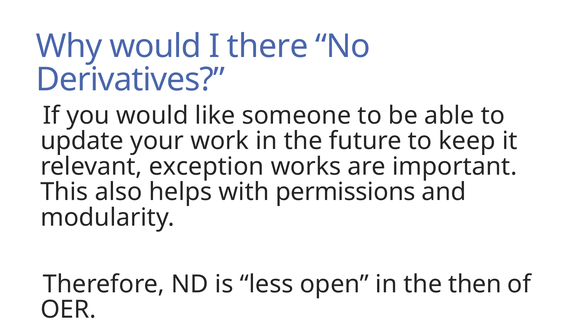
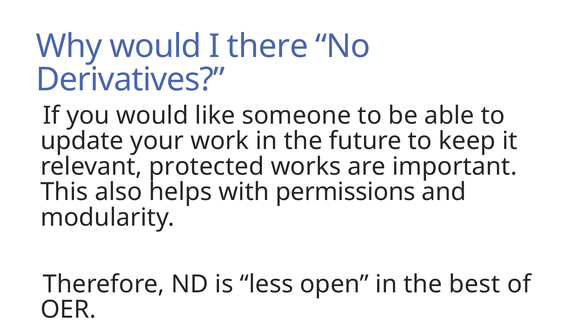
exception: exception -> protected
then: then -> best
